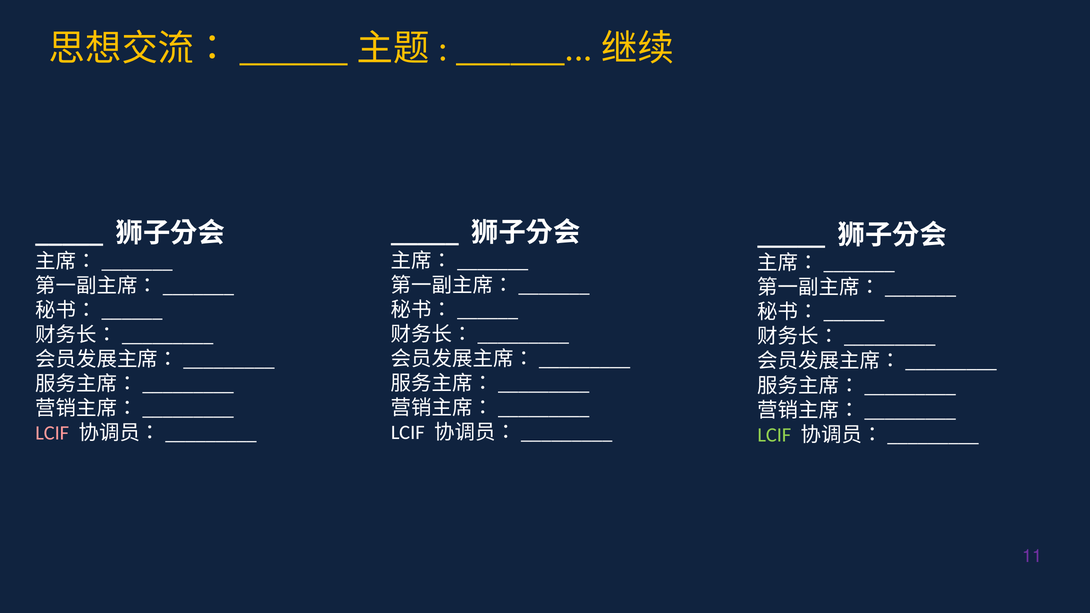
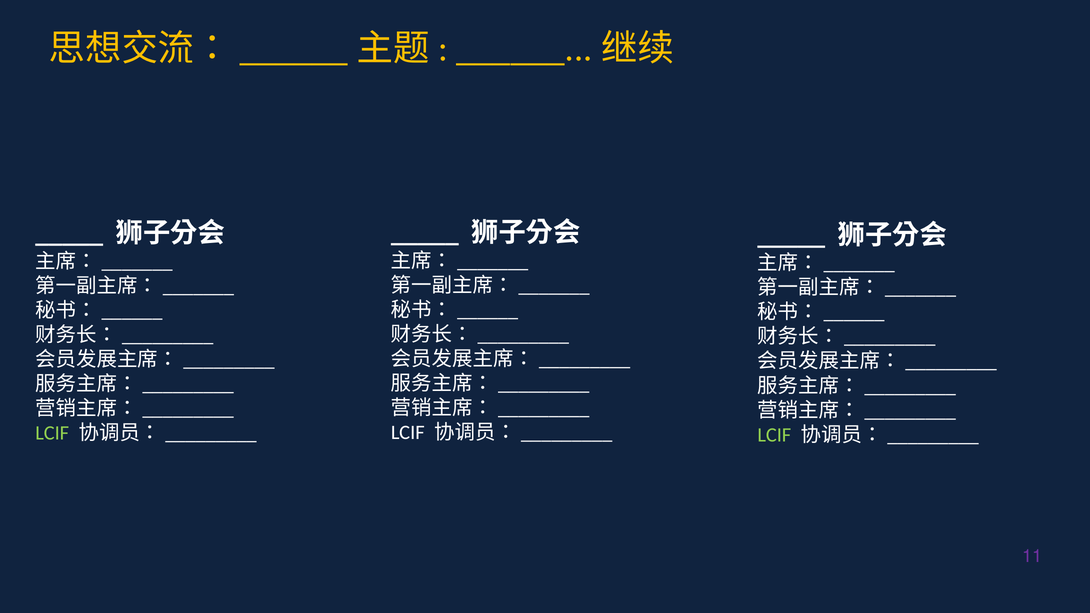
LCIF at (52, 433) colour: pink -> light green
